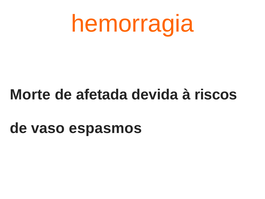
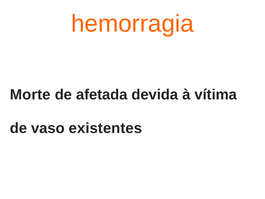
riscos: riscos -> vítima
espasmos: espasmos -> existentes
